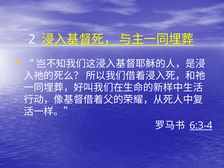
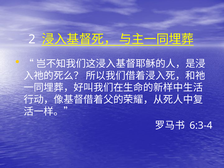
6:3-4 underline: present -> none
